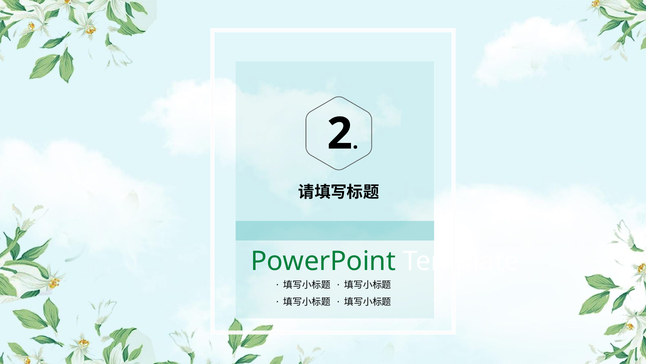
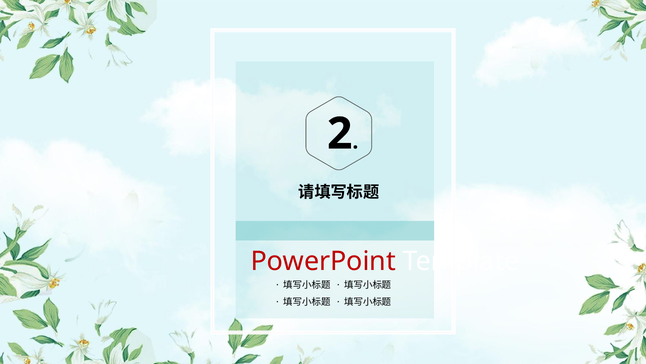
PowerPoint colour: green -> red
